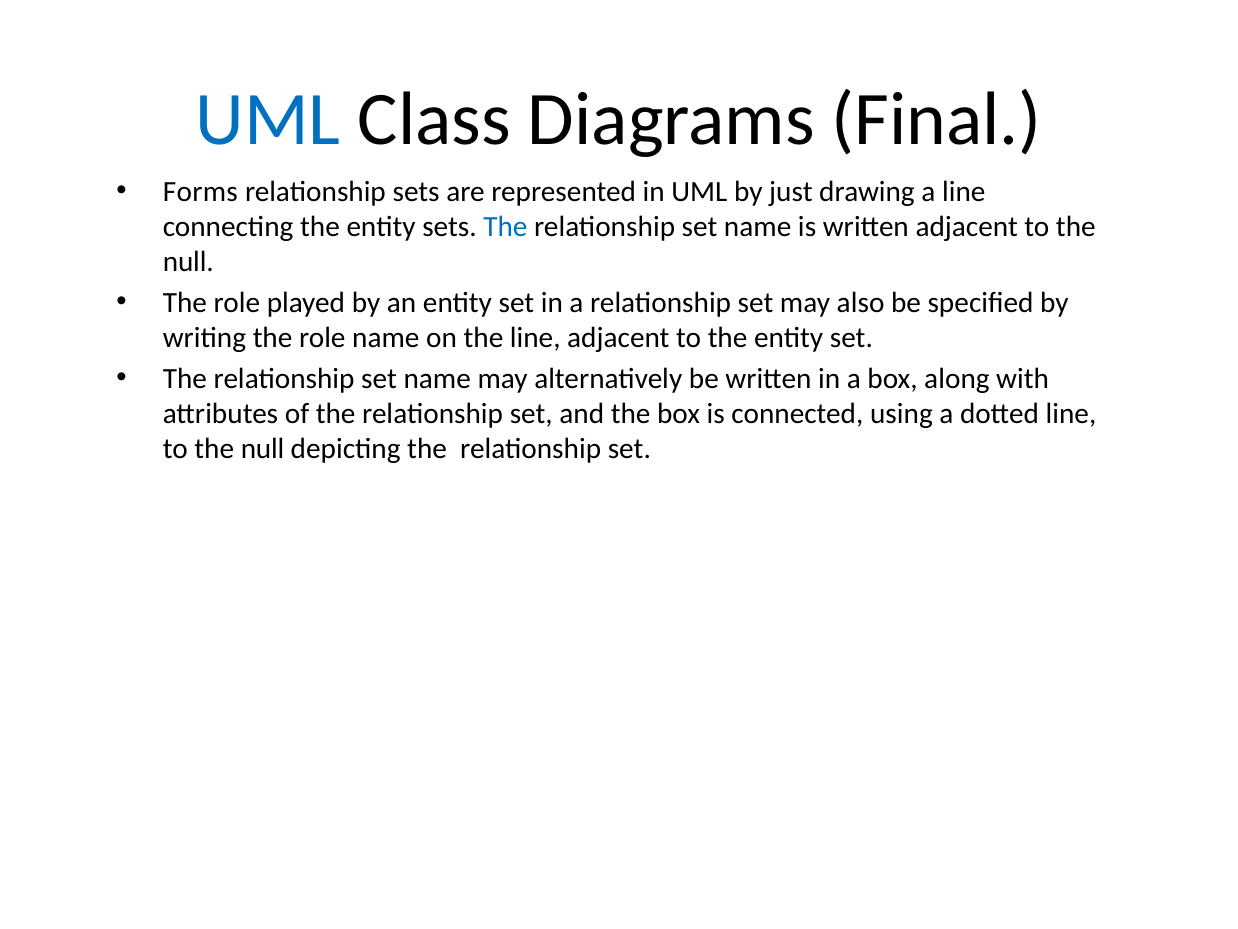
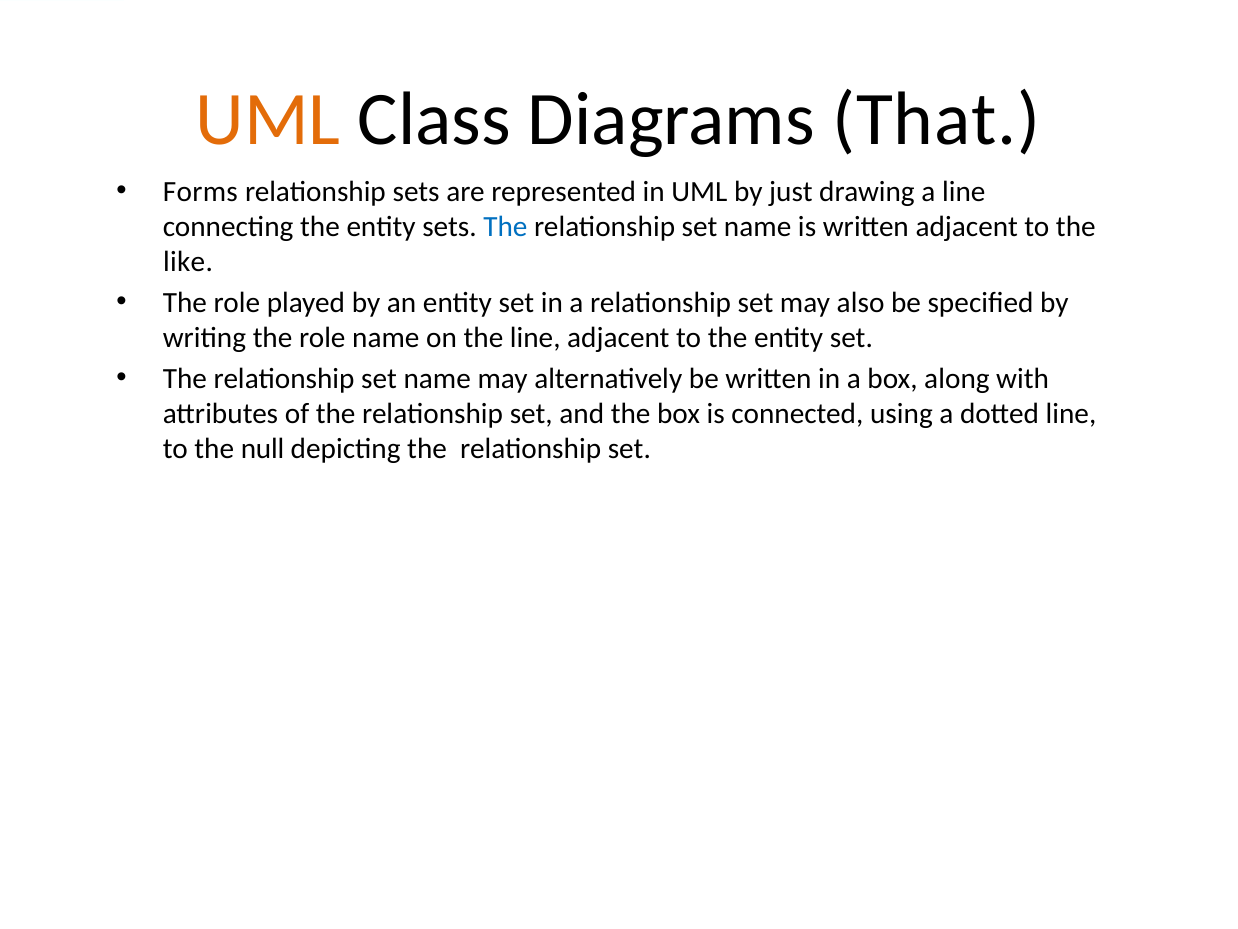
UML at (268, 120) colour: blue -> orange
Final: Final -> That
null at (188, 261): null -> like
